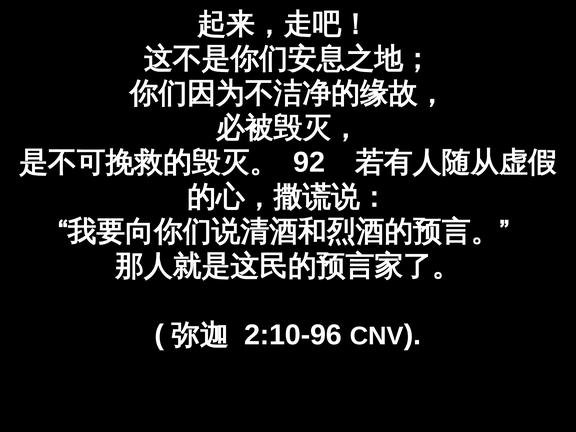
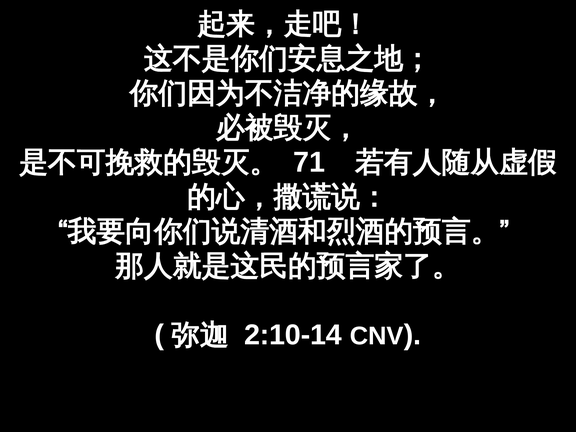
92: 92 -> 71
2:10-96: 2:10-96 -> 2:10-14
